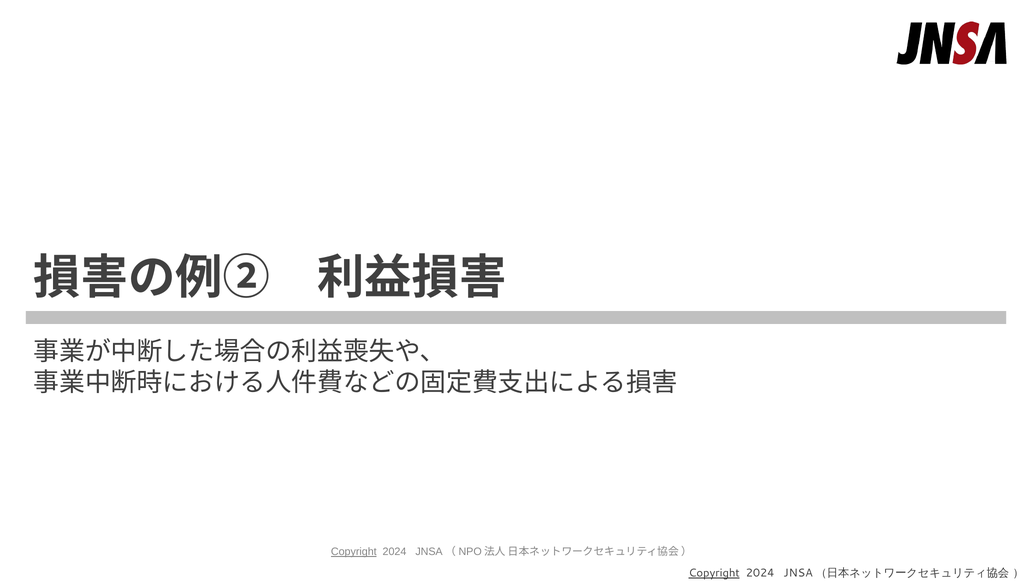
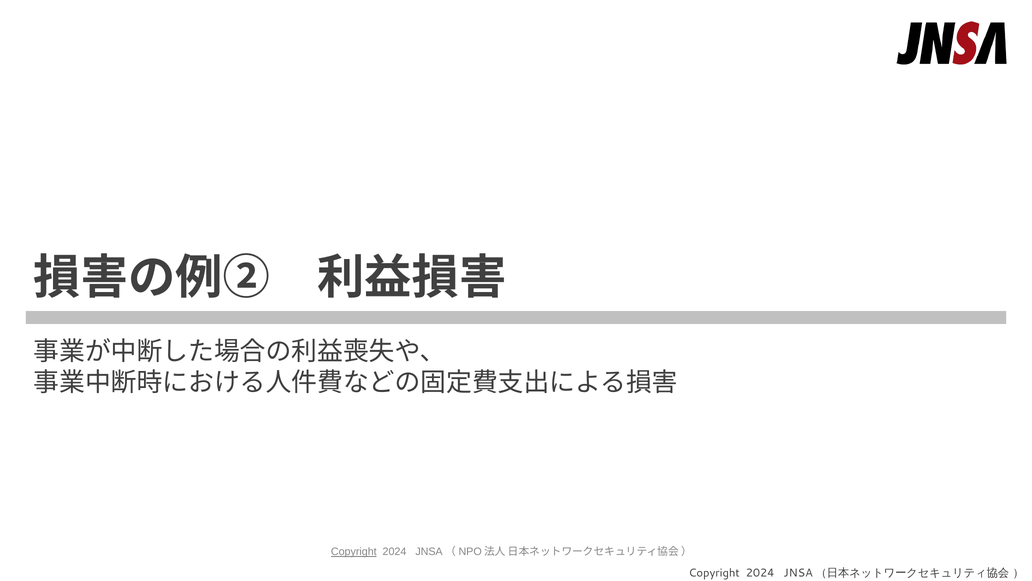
Copyright at (714, 573) underline: present -> none
